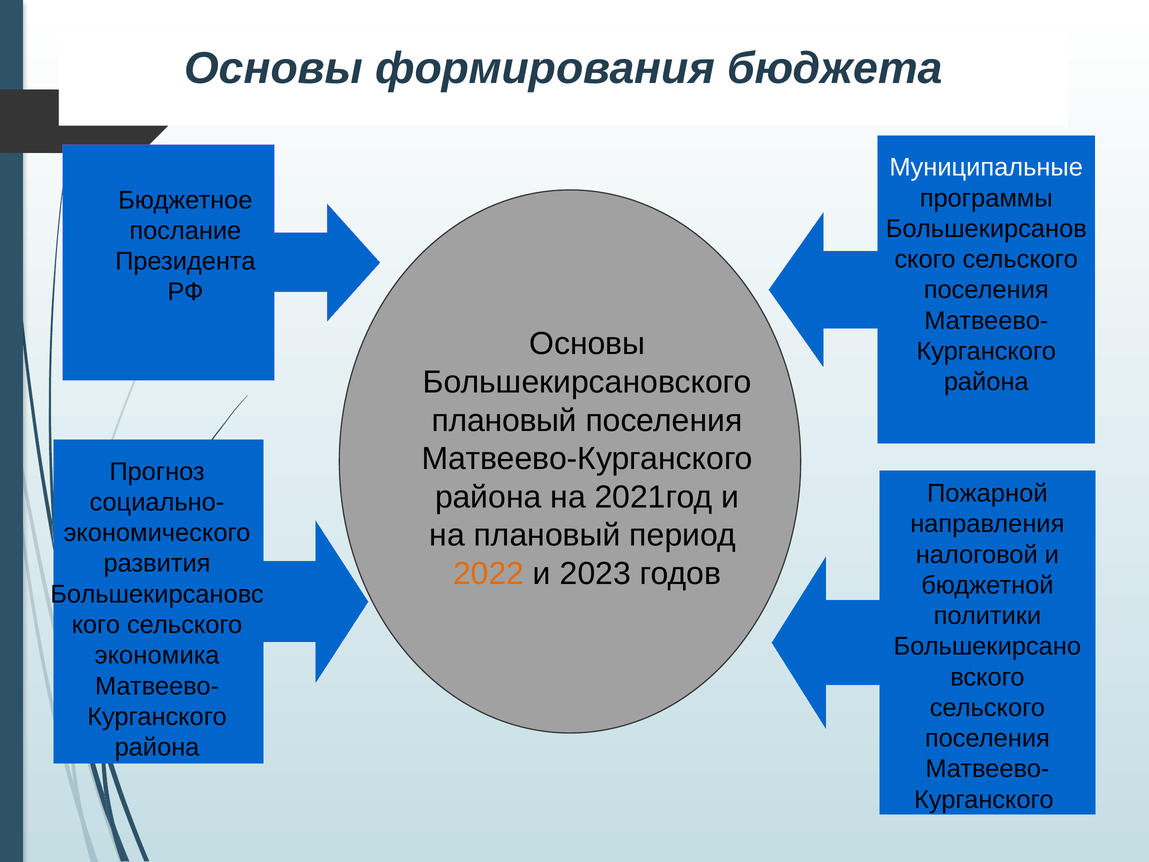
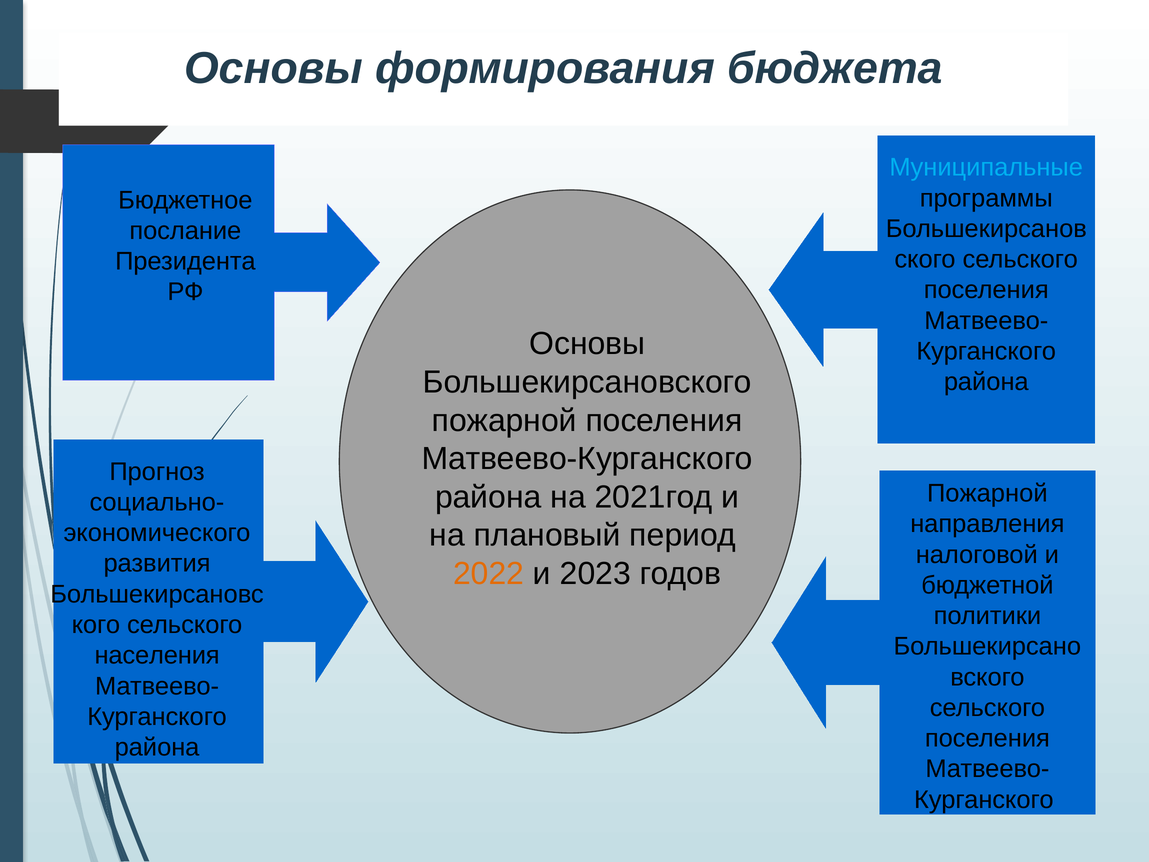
Муниципальные colour: white -> light blue
плановый at (504, 420): плановый -> пожарной
экономика: экономика -> населения
